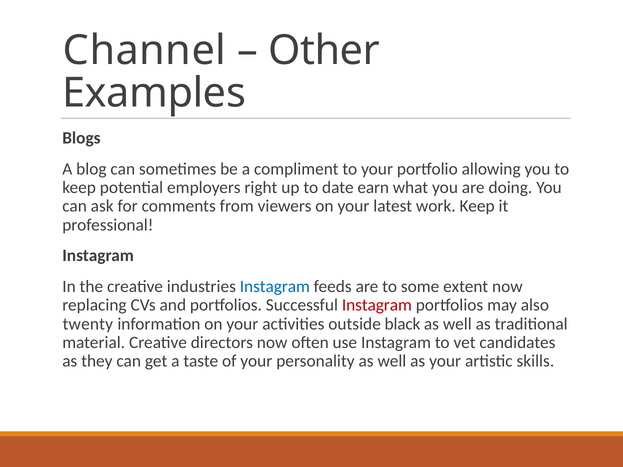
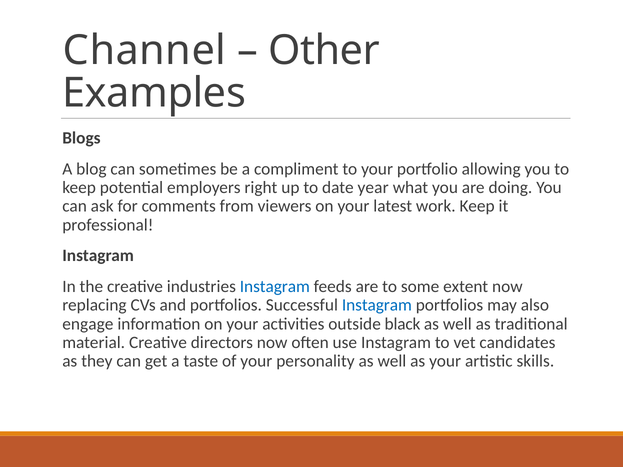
earn: earn -> year
Instagram at (377, 305) colour: red -> blue
twenty: twenty -> engage
